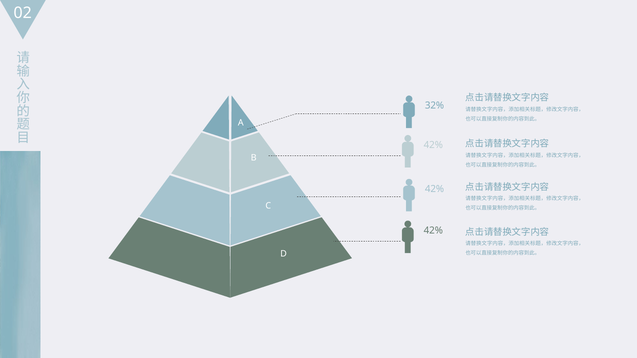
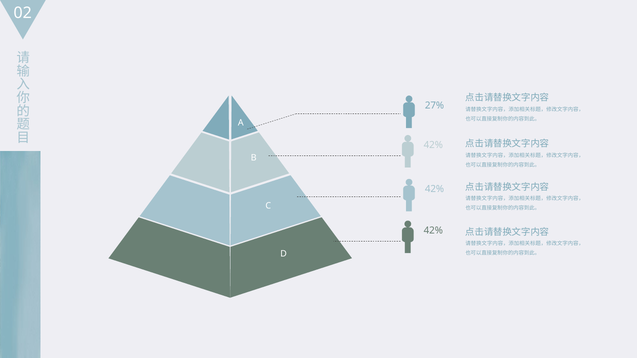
32%: 32% -> 27%
